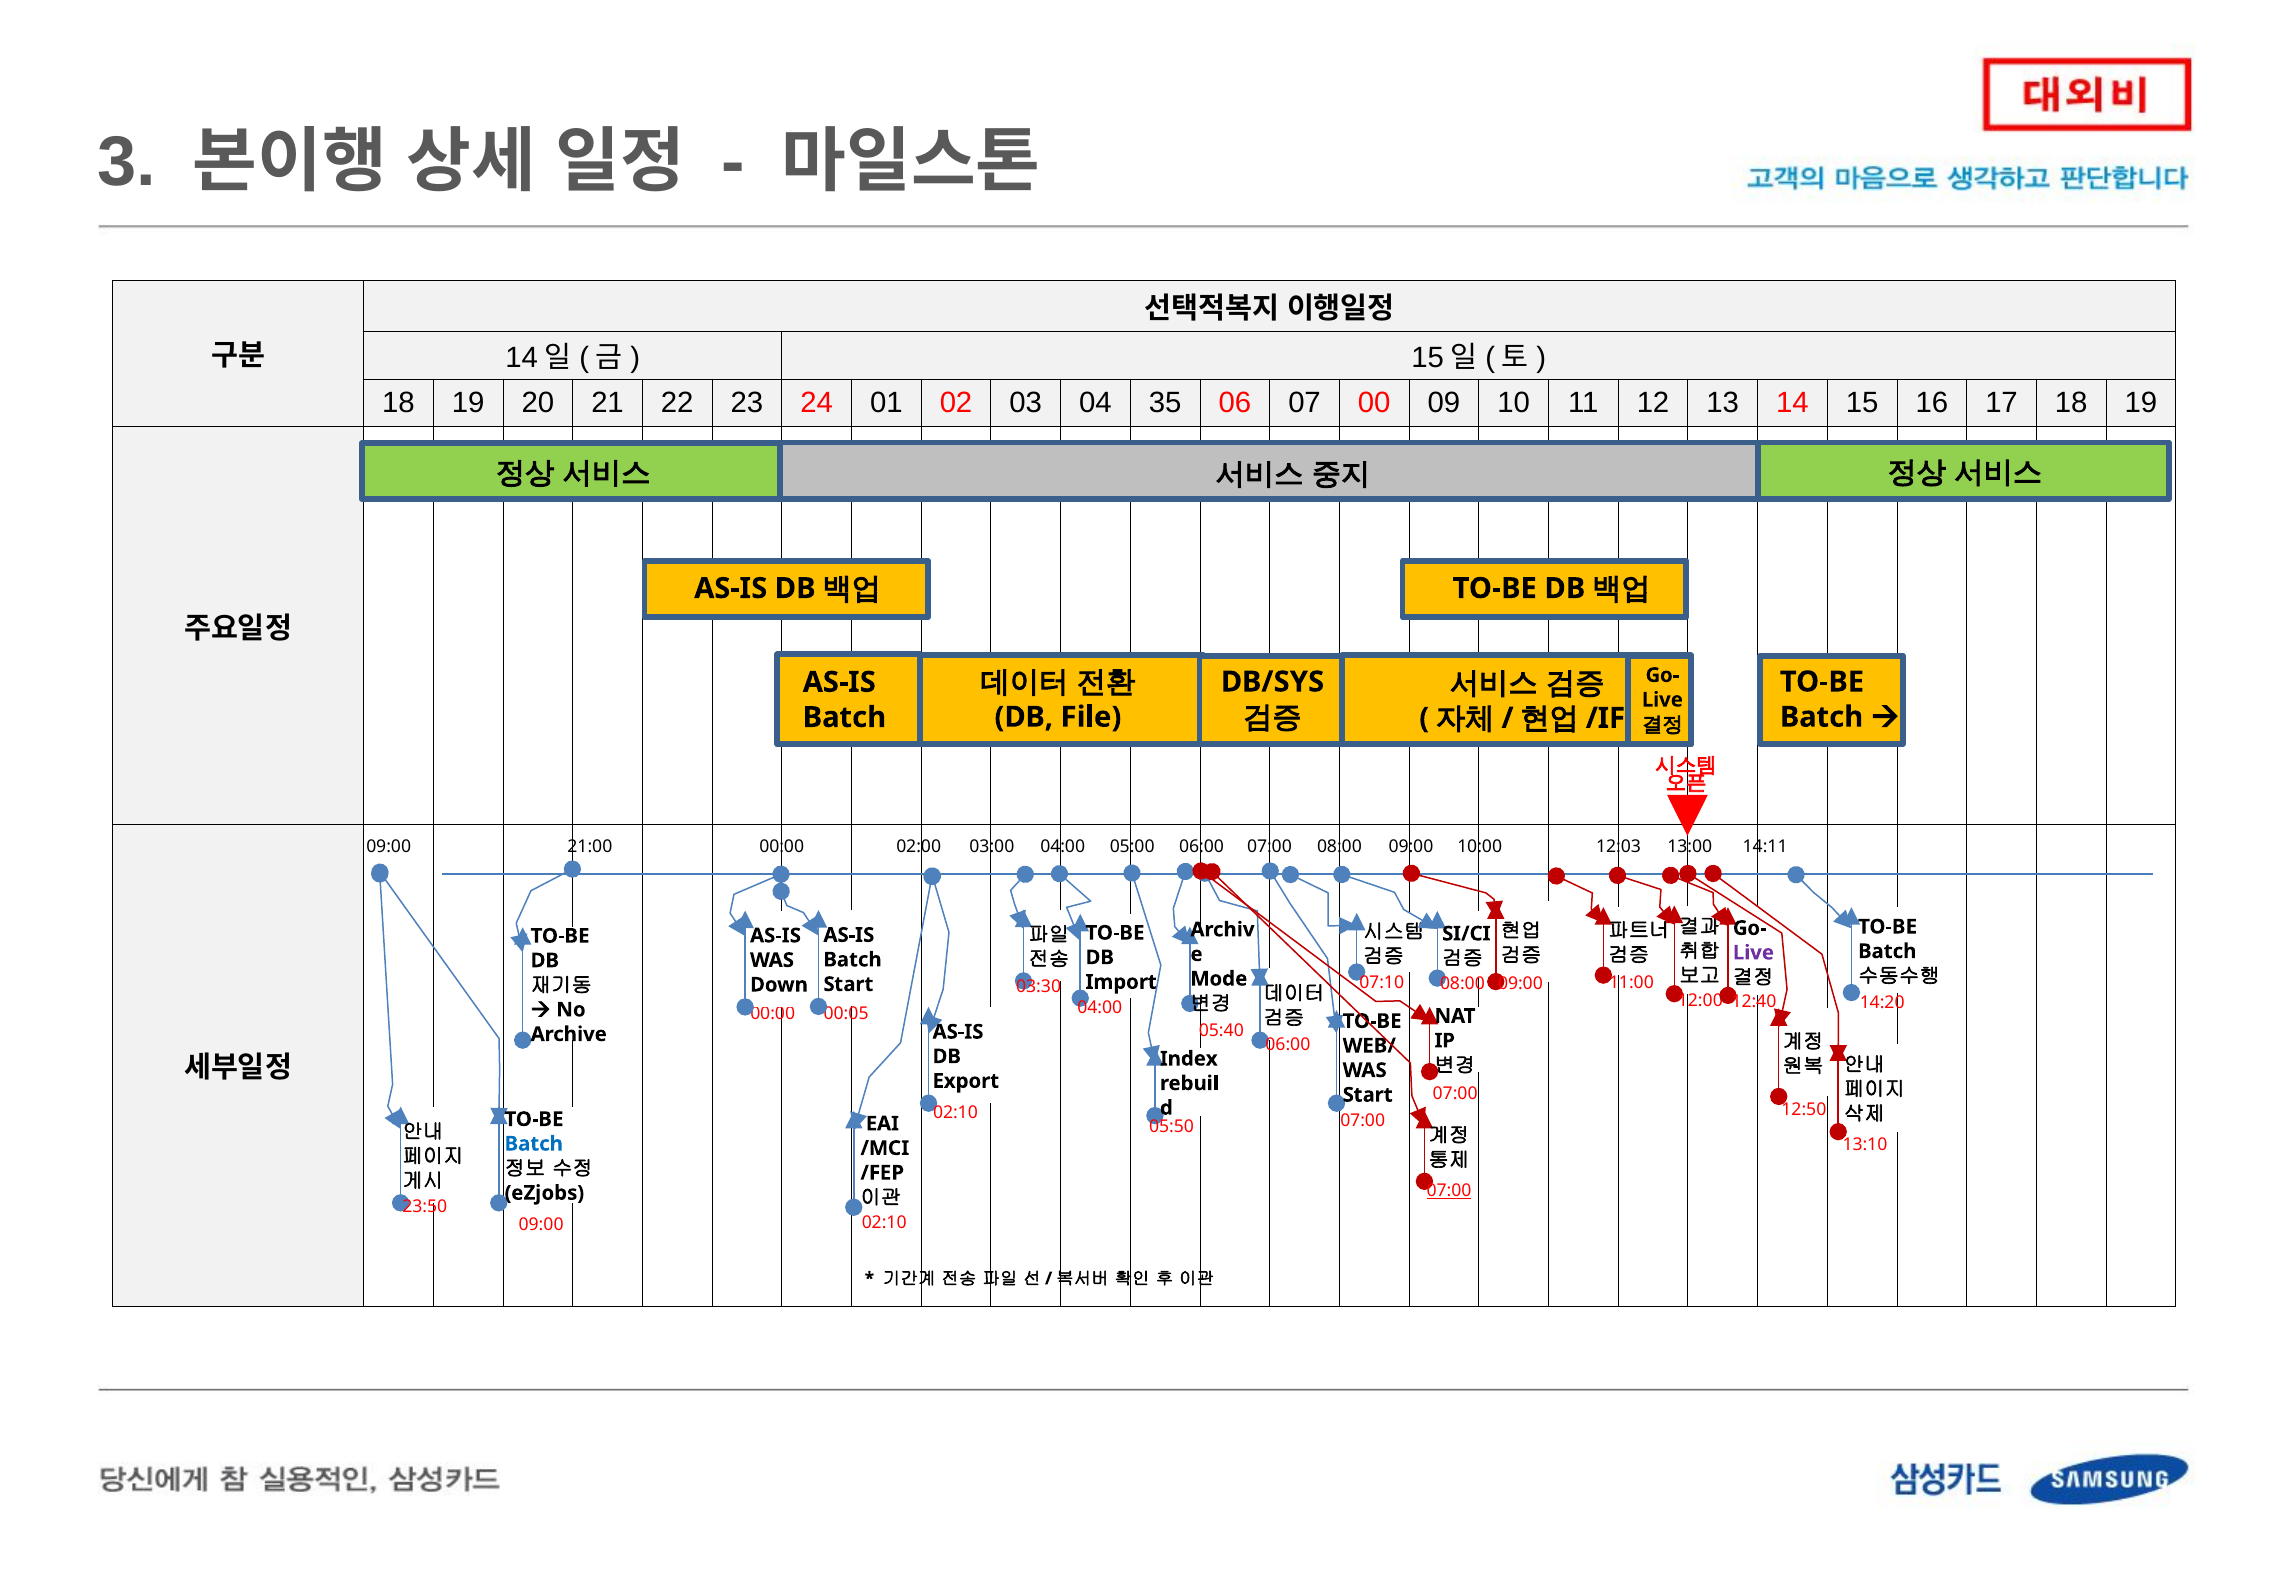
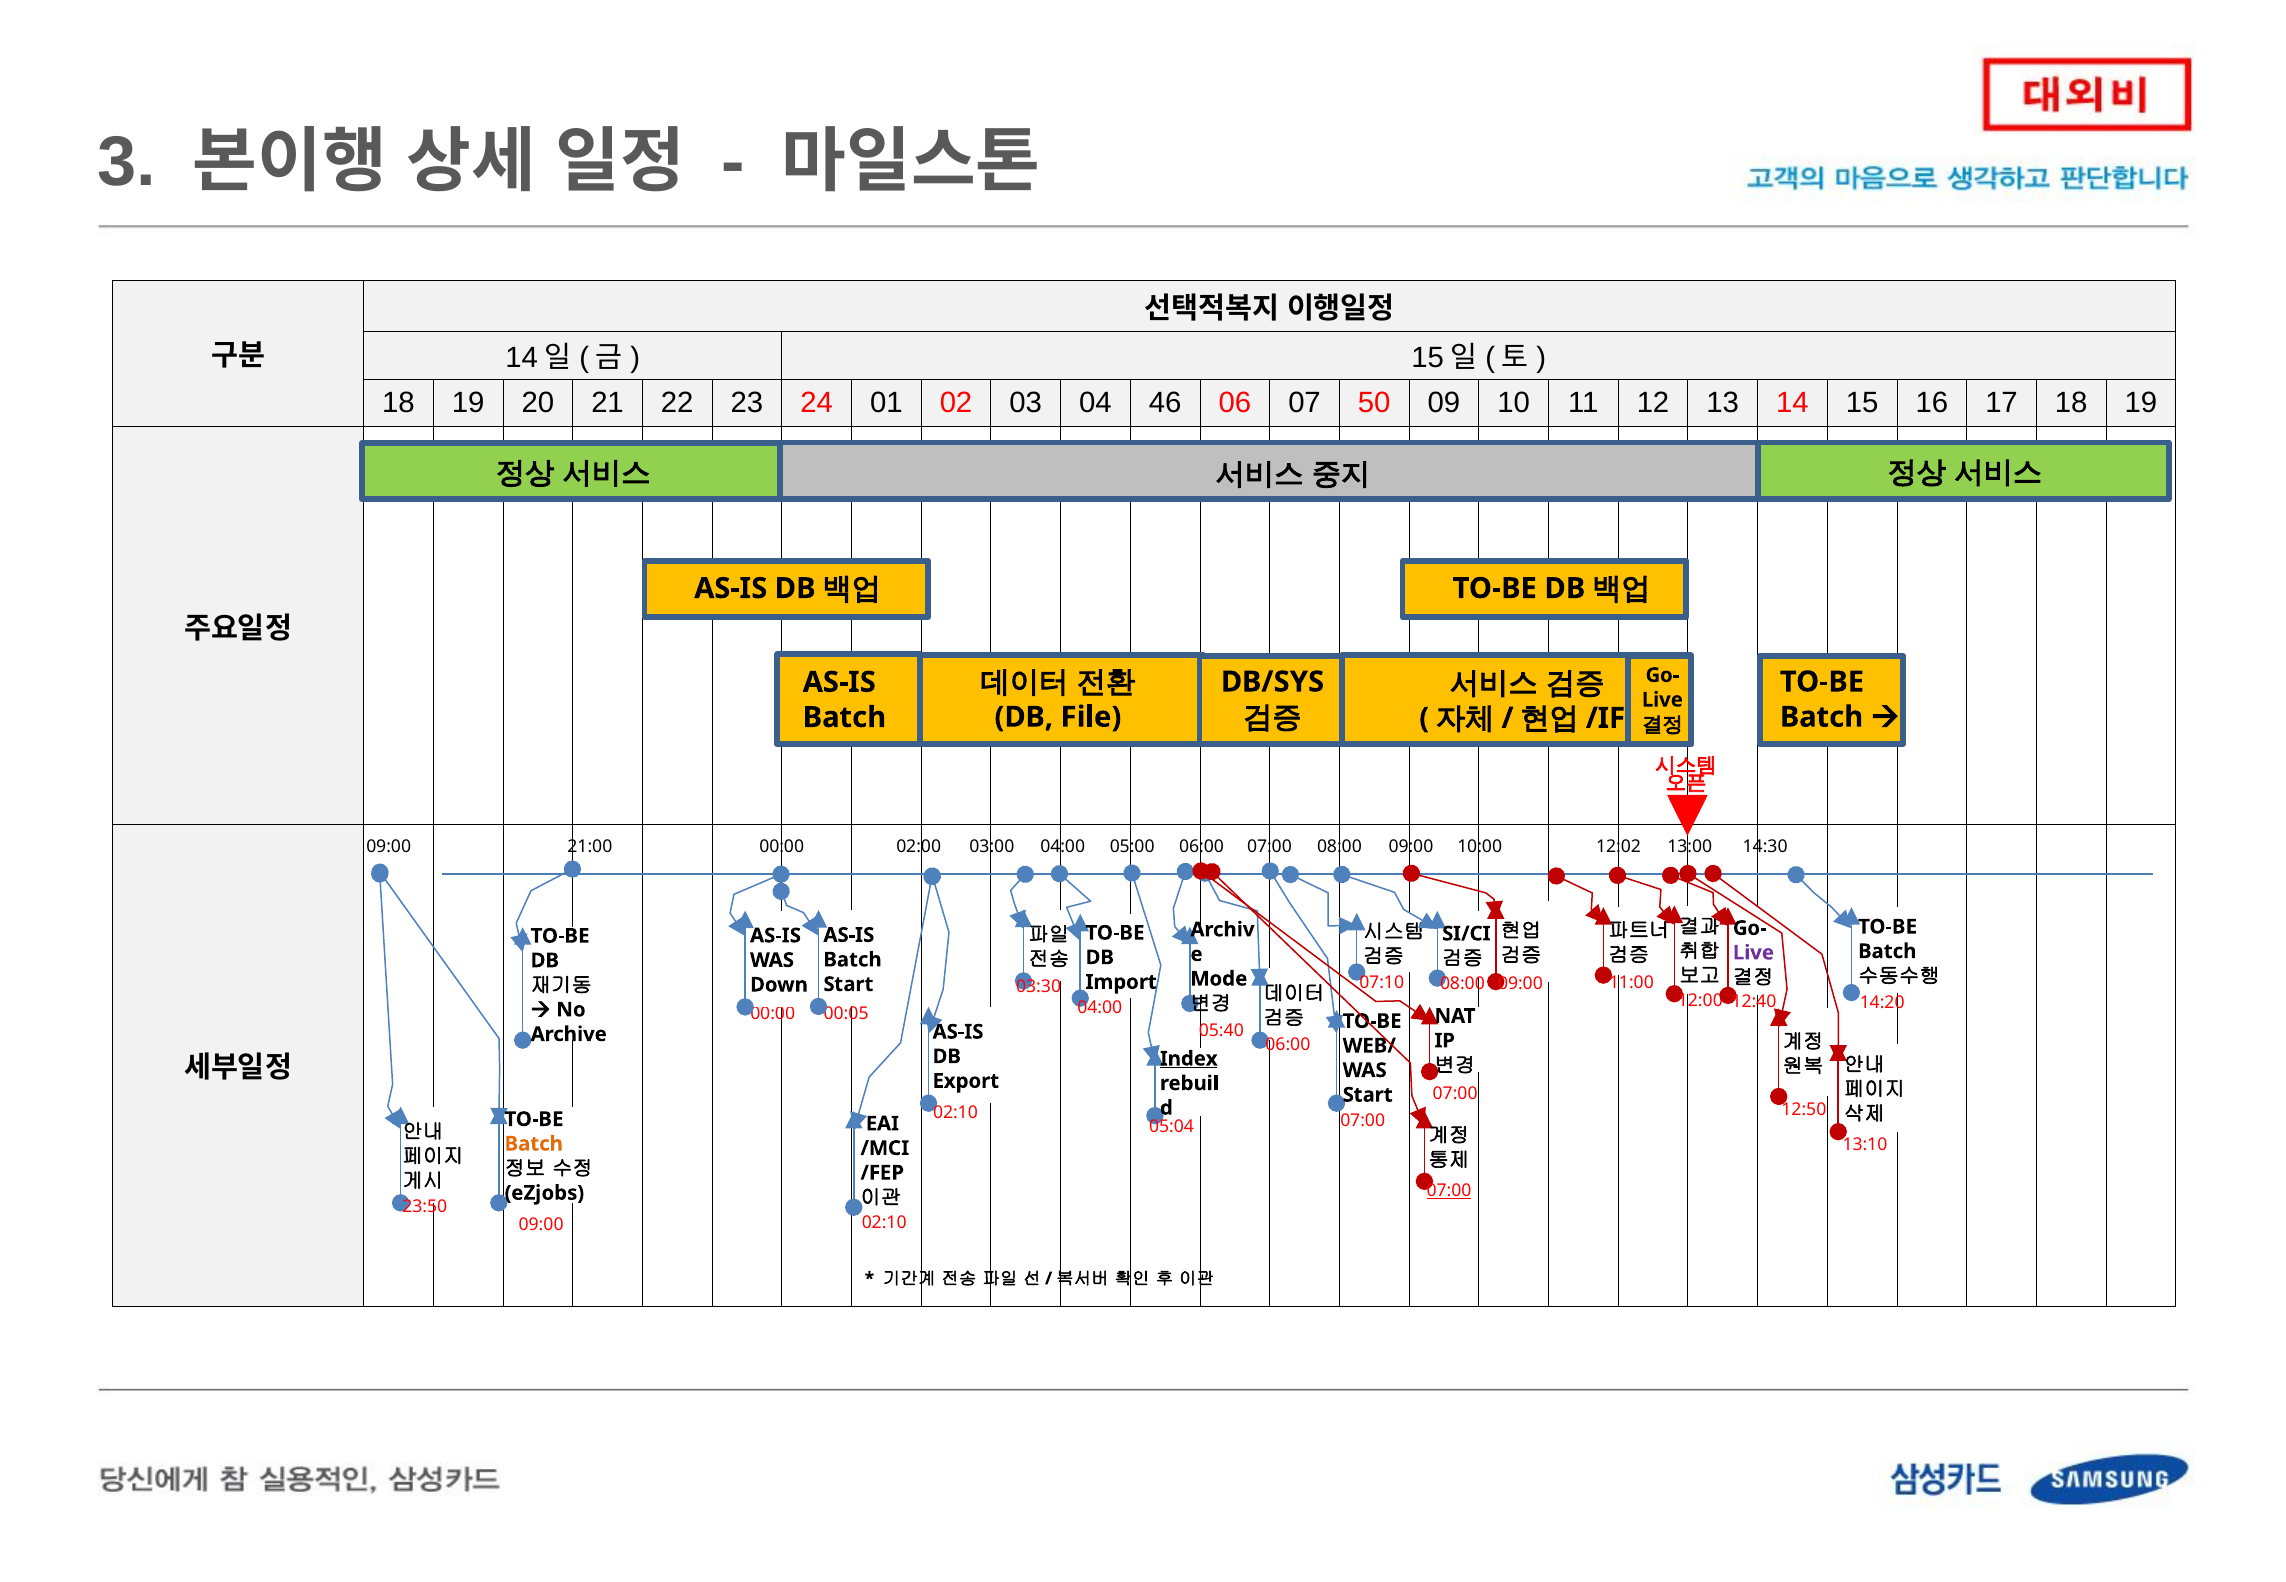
35: 35 -> 46
00: 00 -> 50
12:03: 12:03 -> 12:02
14:11: 14:11 -> 14:30
Index underline: none -> present
05:50: 05:50 -> 05:04
Batch at (534, 1144) colour: blue -> orange
